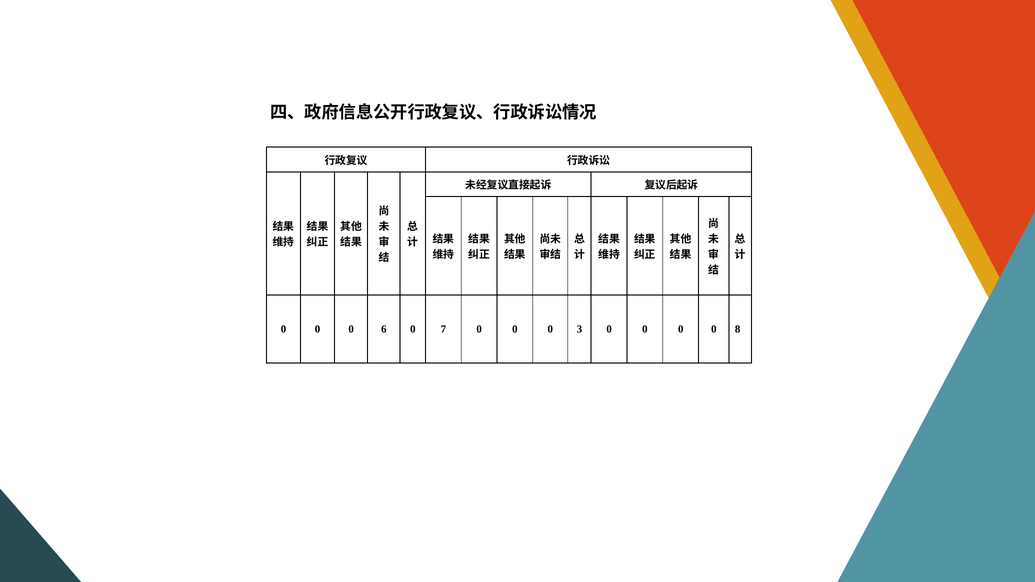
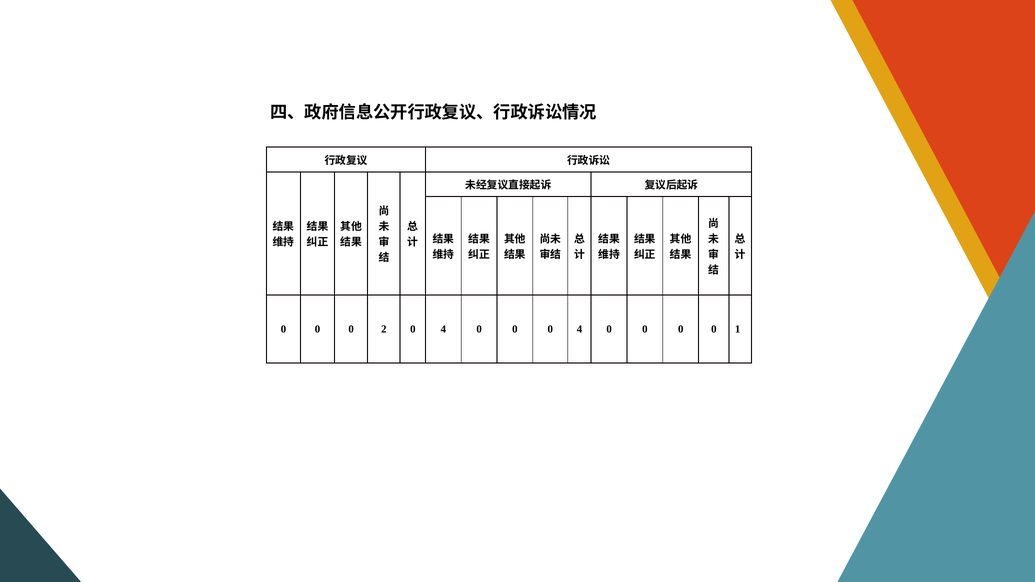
6: 6 -> 2
7 at (443, 329): 7 -> 4
0 0 3: 3 -> 4
8: 8 -> 1
